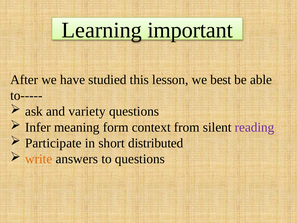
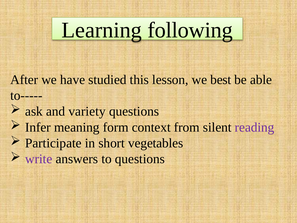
important: important -> following
distributed: distributed -> vegetables
write colour: orange -> purple
